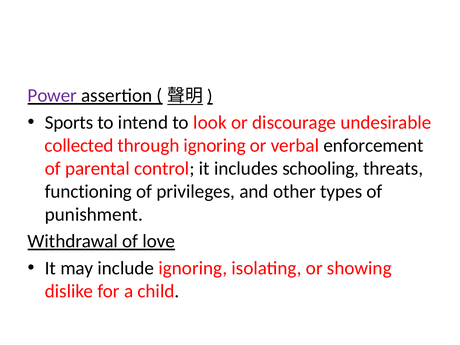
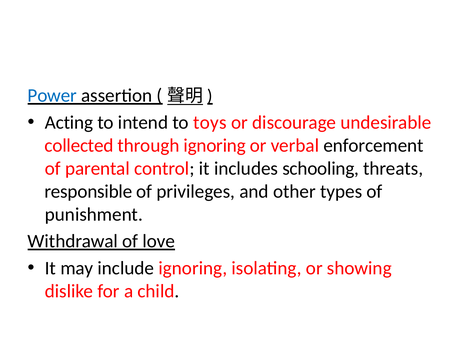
Power colour: purple -> blue
Sports: Sports -> Acting
look: look -> toys
functioning: functioning -> responsible
